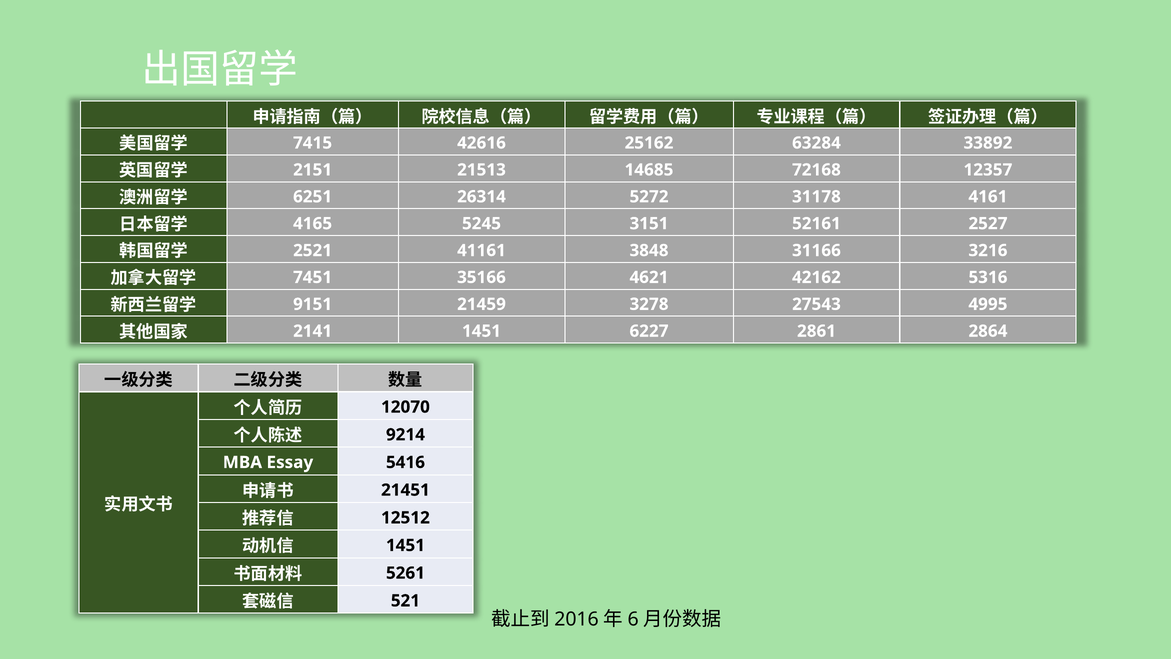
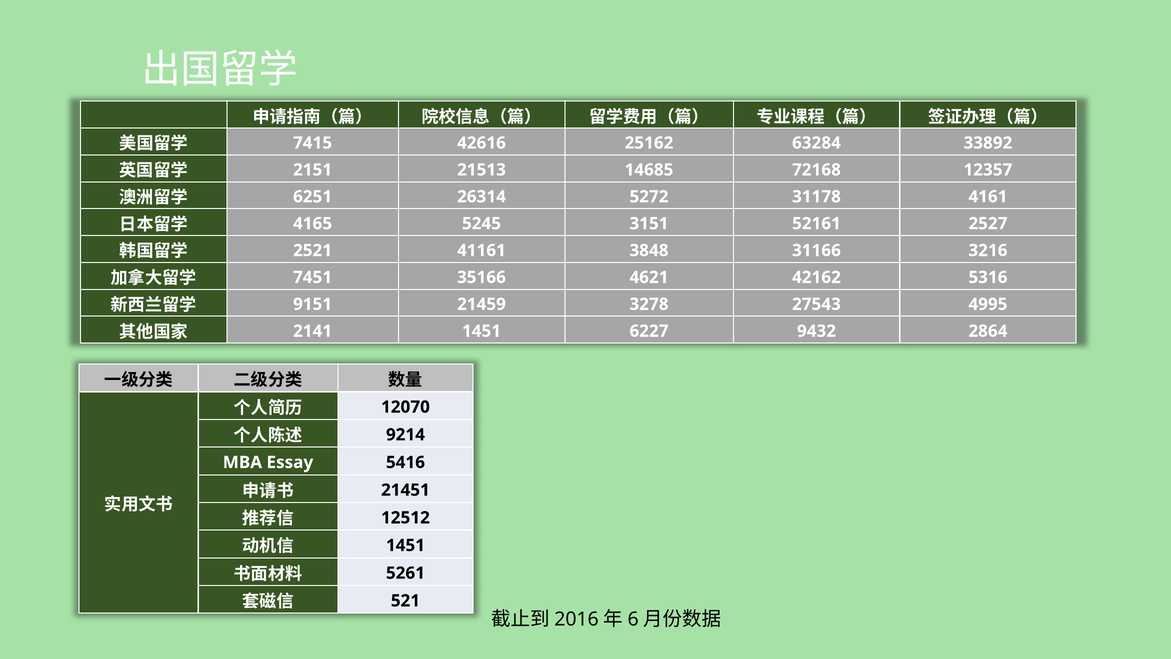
2861: 2861 -> 9432
